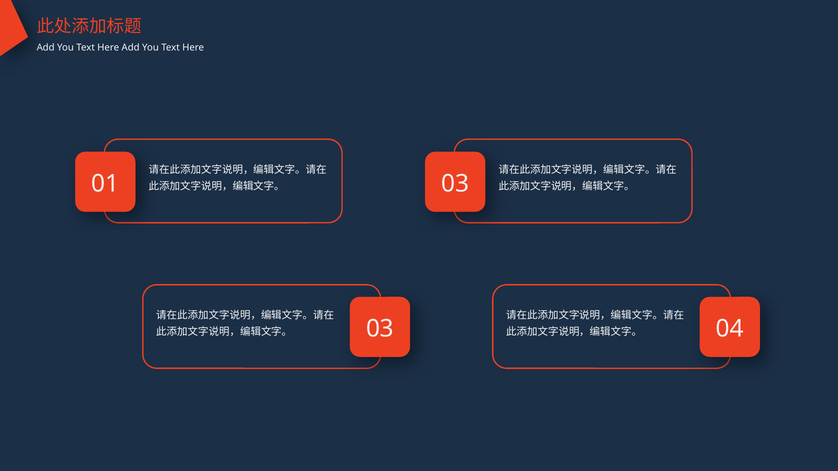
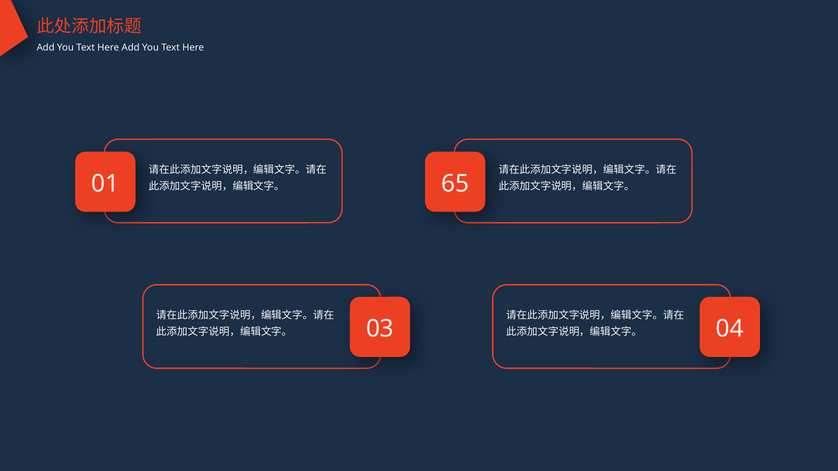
03 at (455, 184): 03 -> 65
